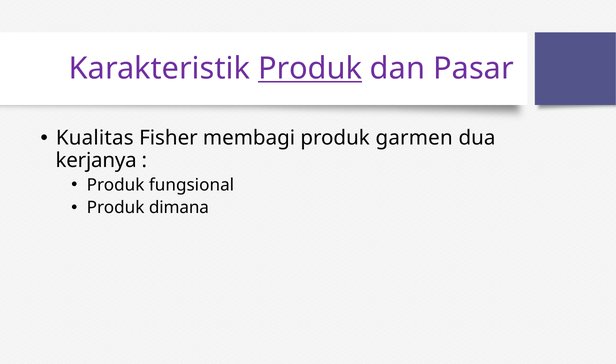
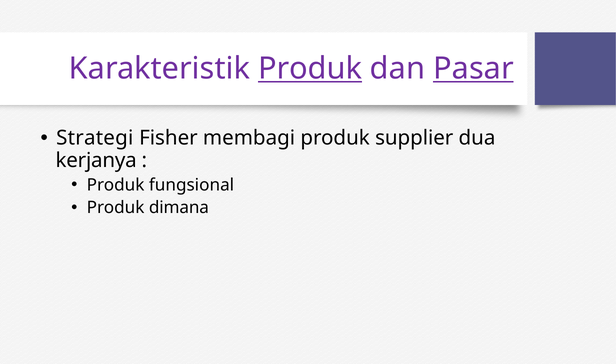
Pasar underline: none -> present
Kualitas: Kualitas -> Strategi
garmen: garmen -> supplier
